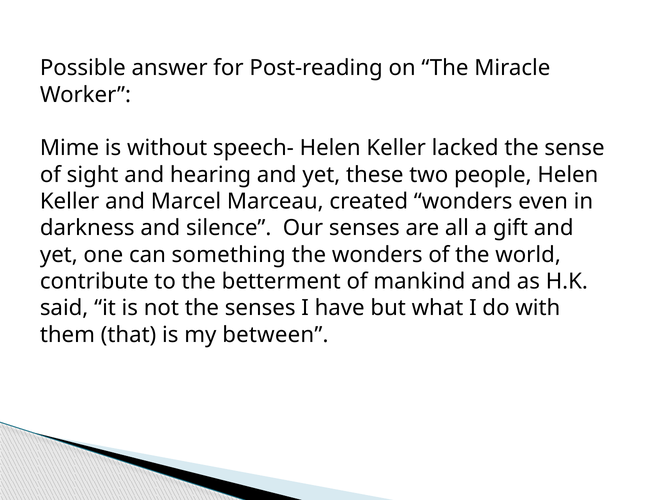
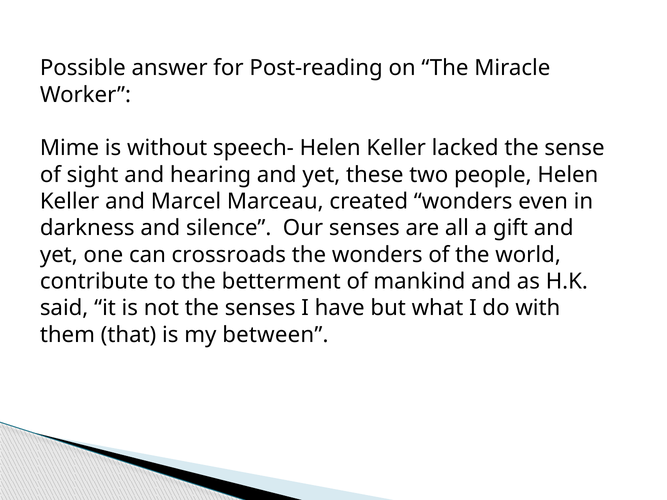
something: something -> crossroads
